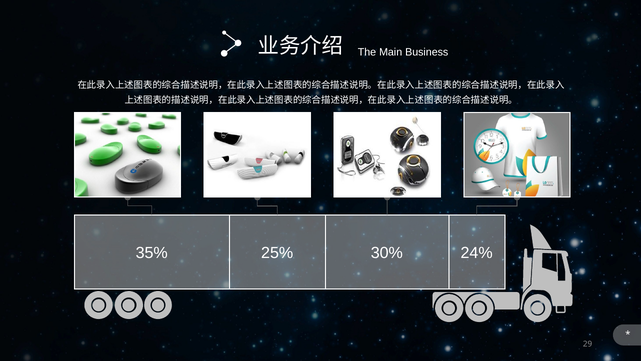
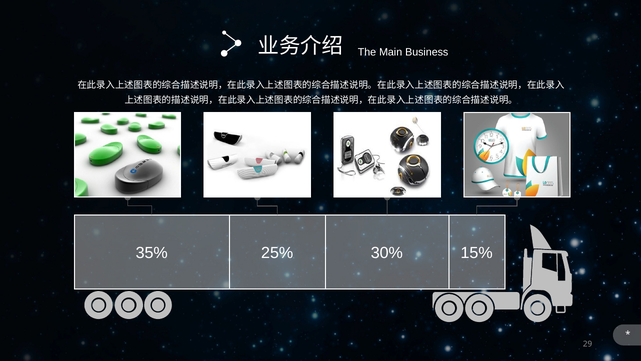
24%: 24% -> 15%
